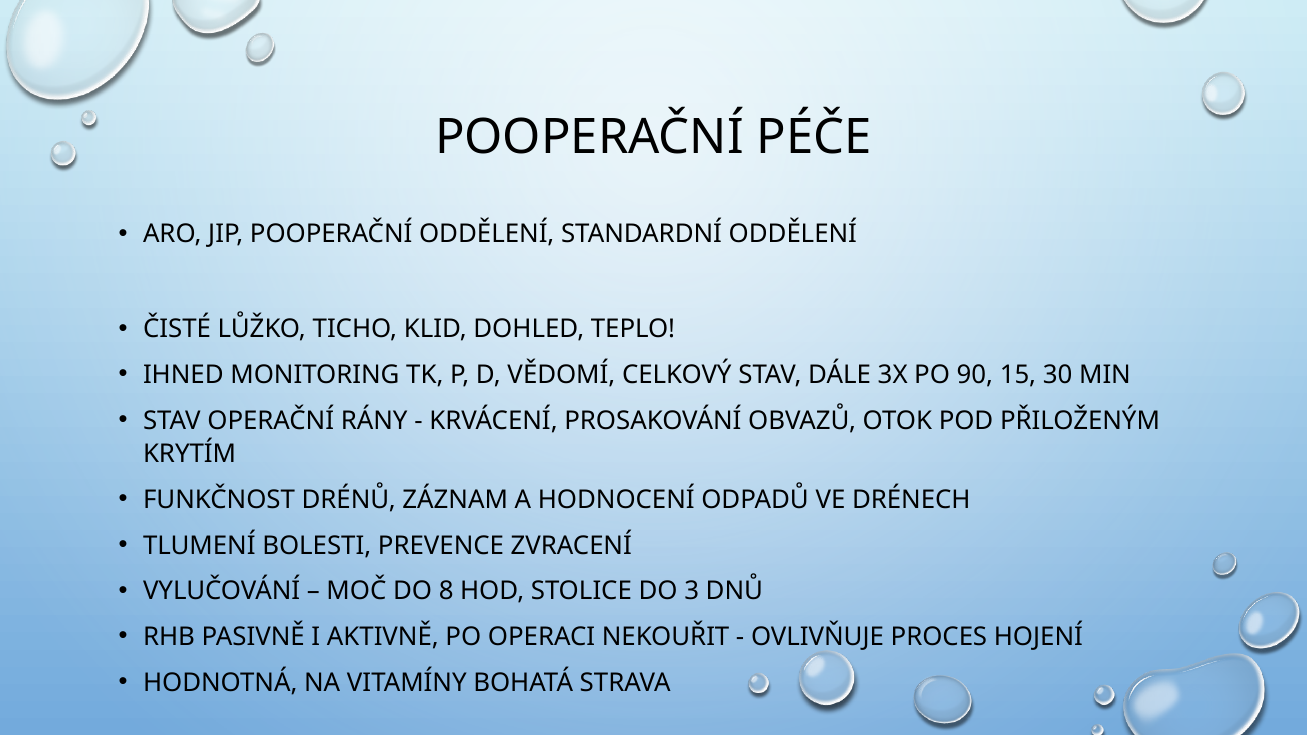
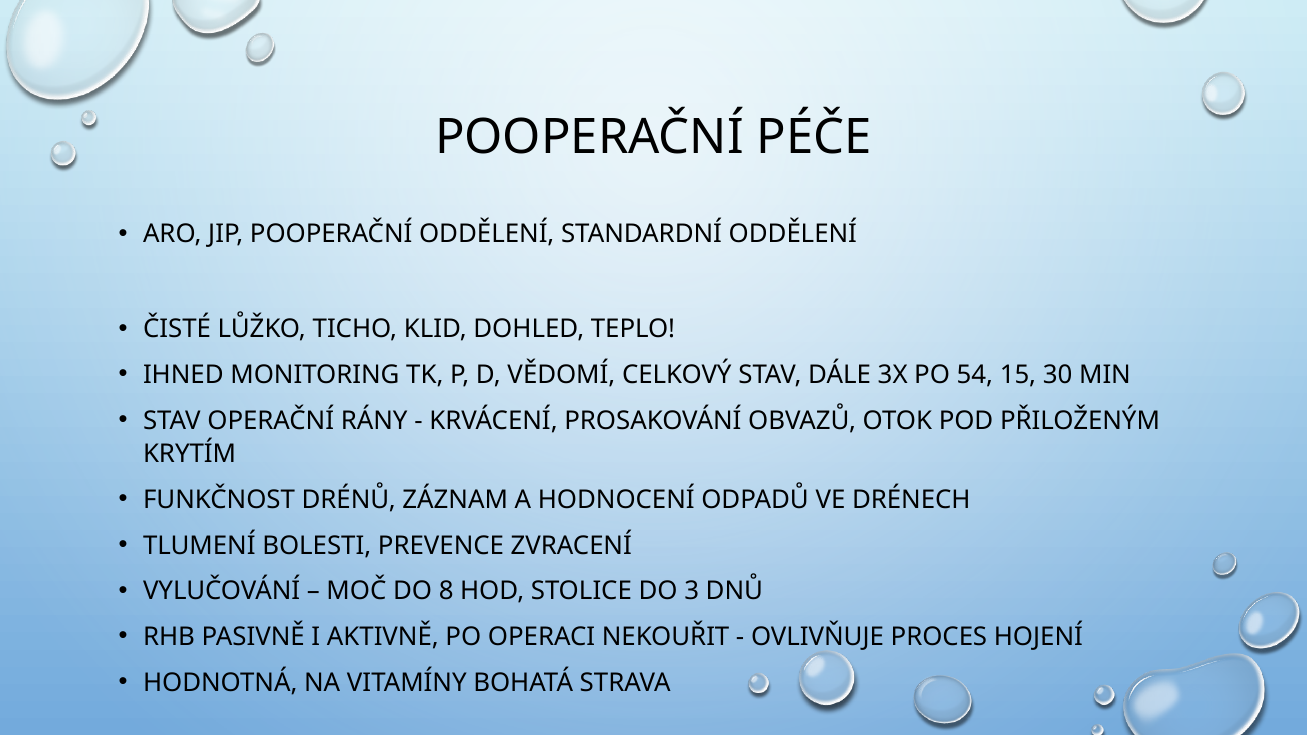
90: 90 -> 54
